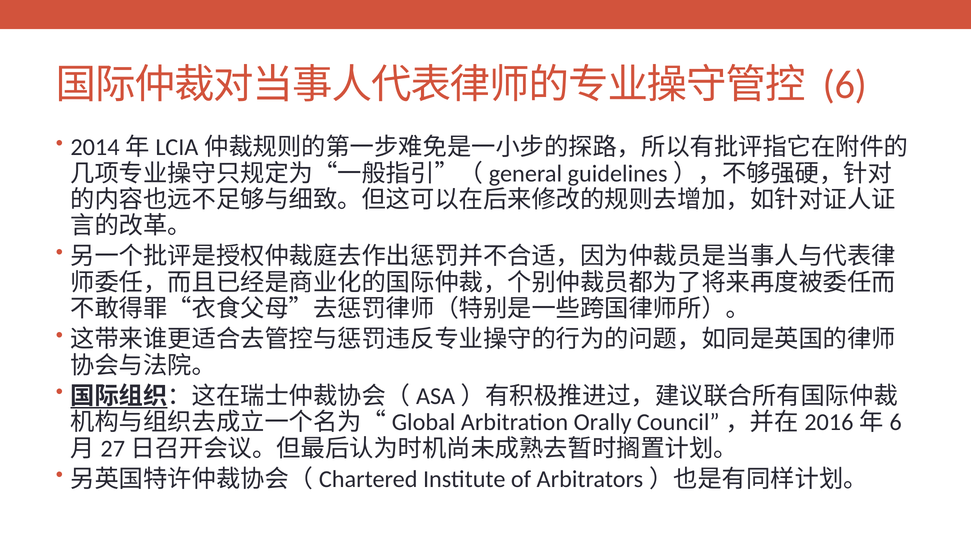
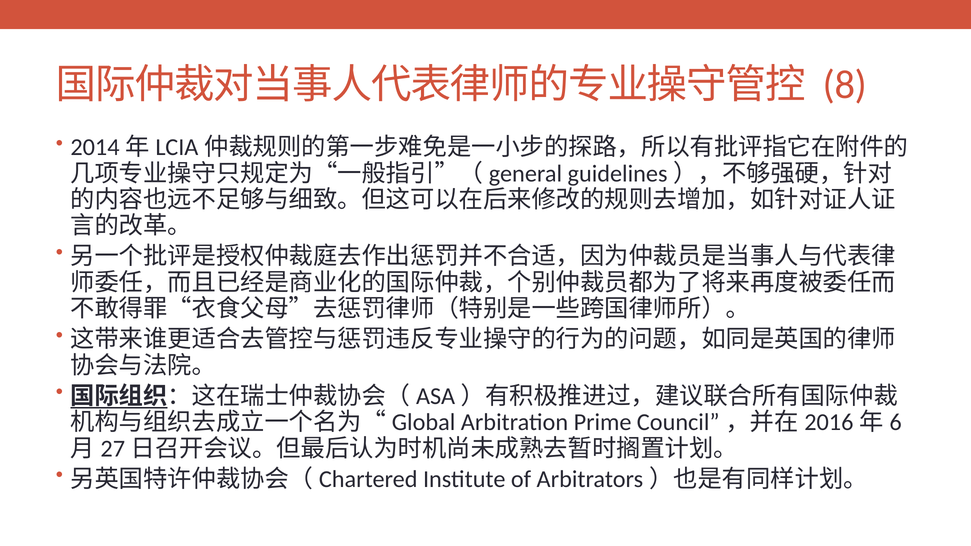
6: 6 -> 8
Orally: Orally -> Prime
